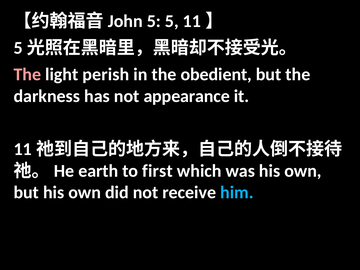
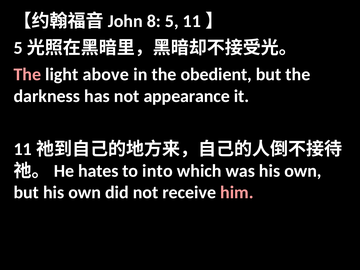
5 at (154, 21): 5 -> 8
perish: perish -> above
earth: earth -> hates
first: first -> into
him colour: light blue -> pink
